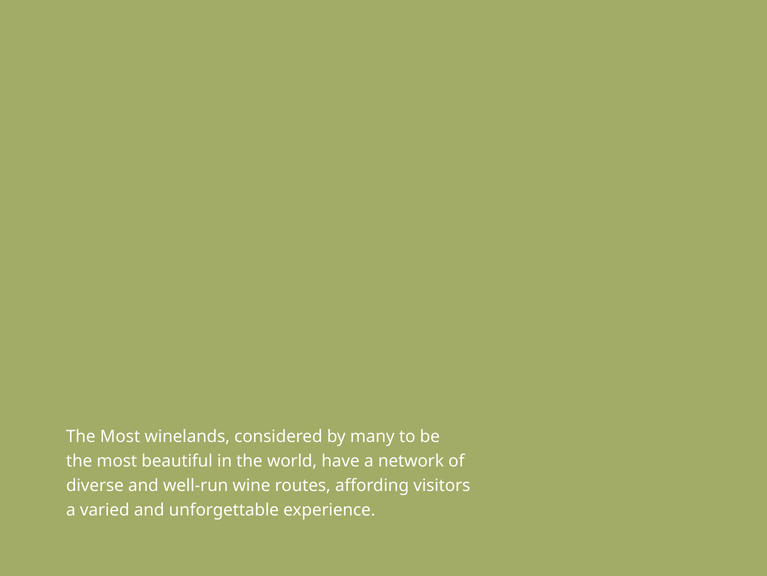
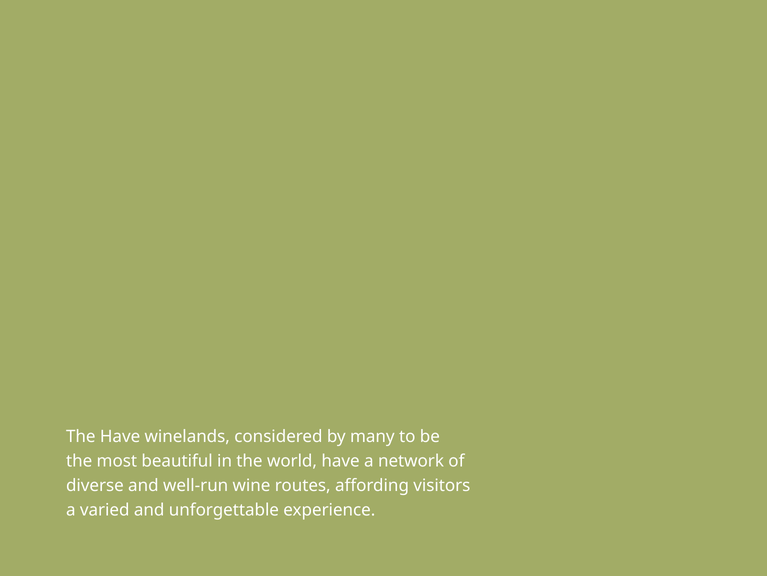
Most at (120, 436): Most -> Have
